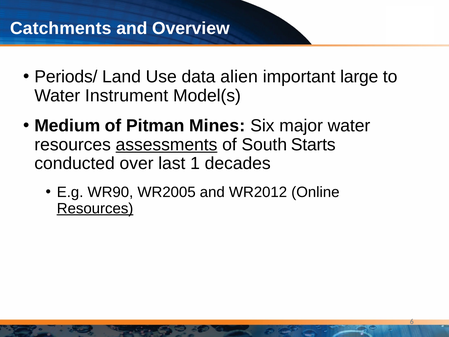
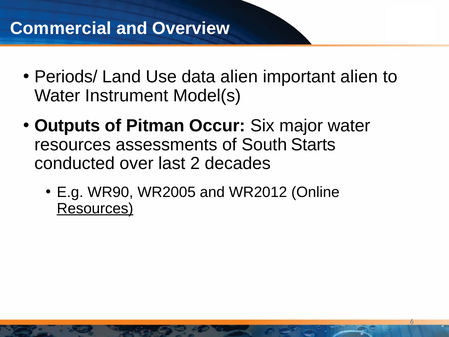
Catchments: Catchments -> Commercial
important large: large -> alien
Medium: Medium -> Outputs
Mines: Mines -> Occur
assessments underline: present -> none
1: 1 -> 2
